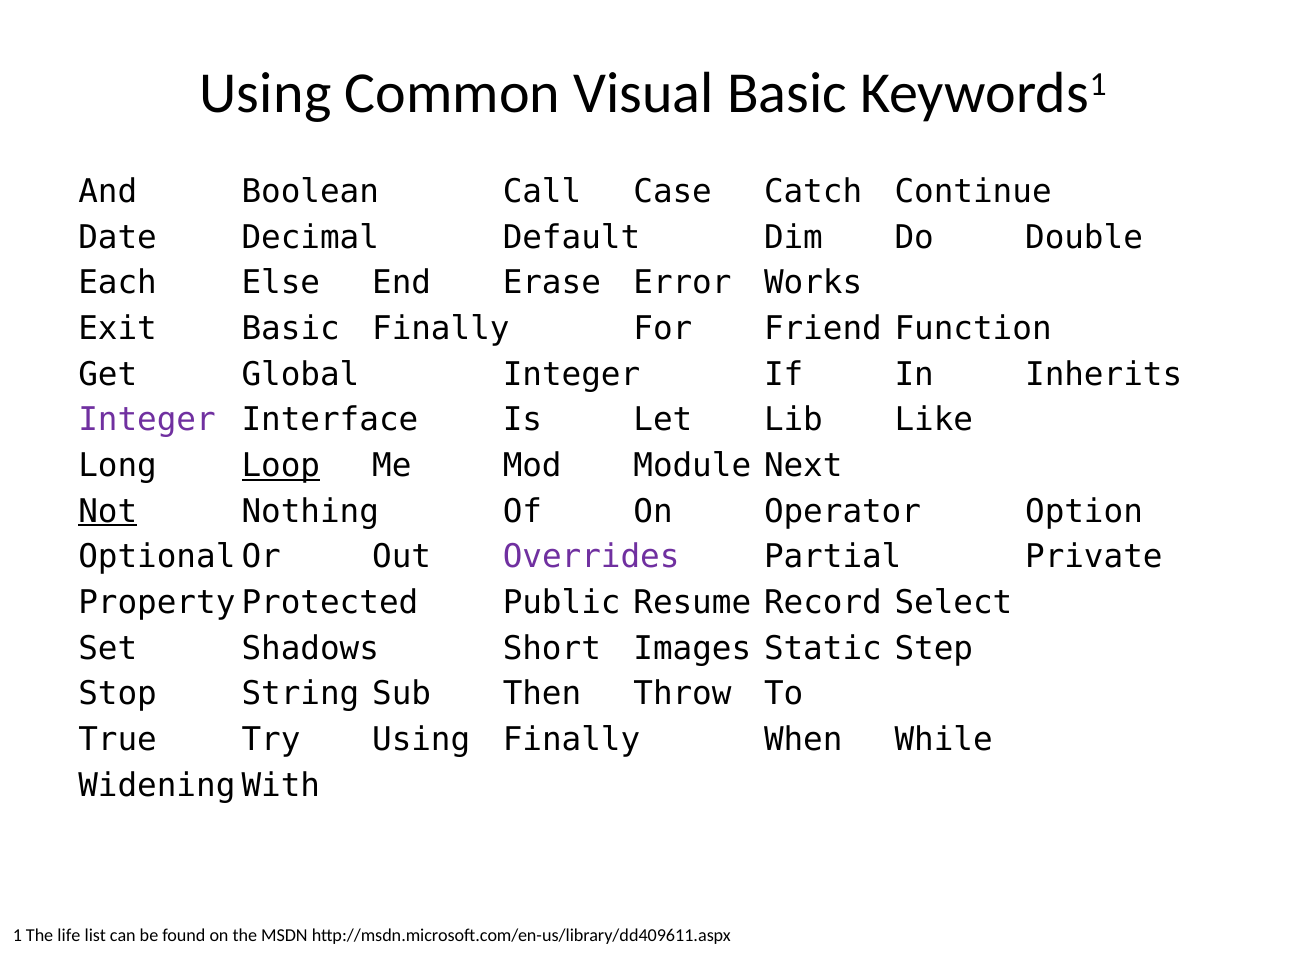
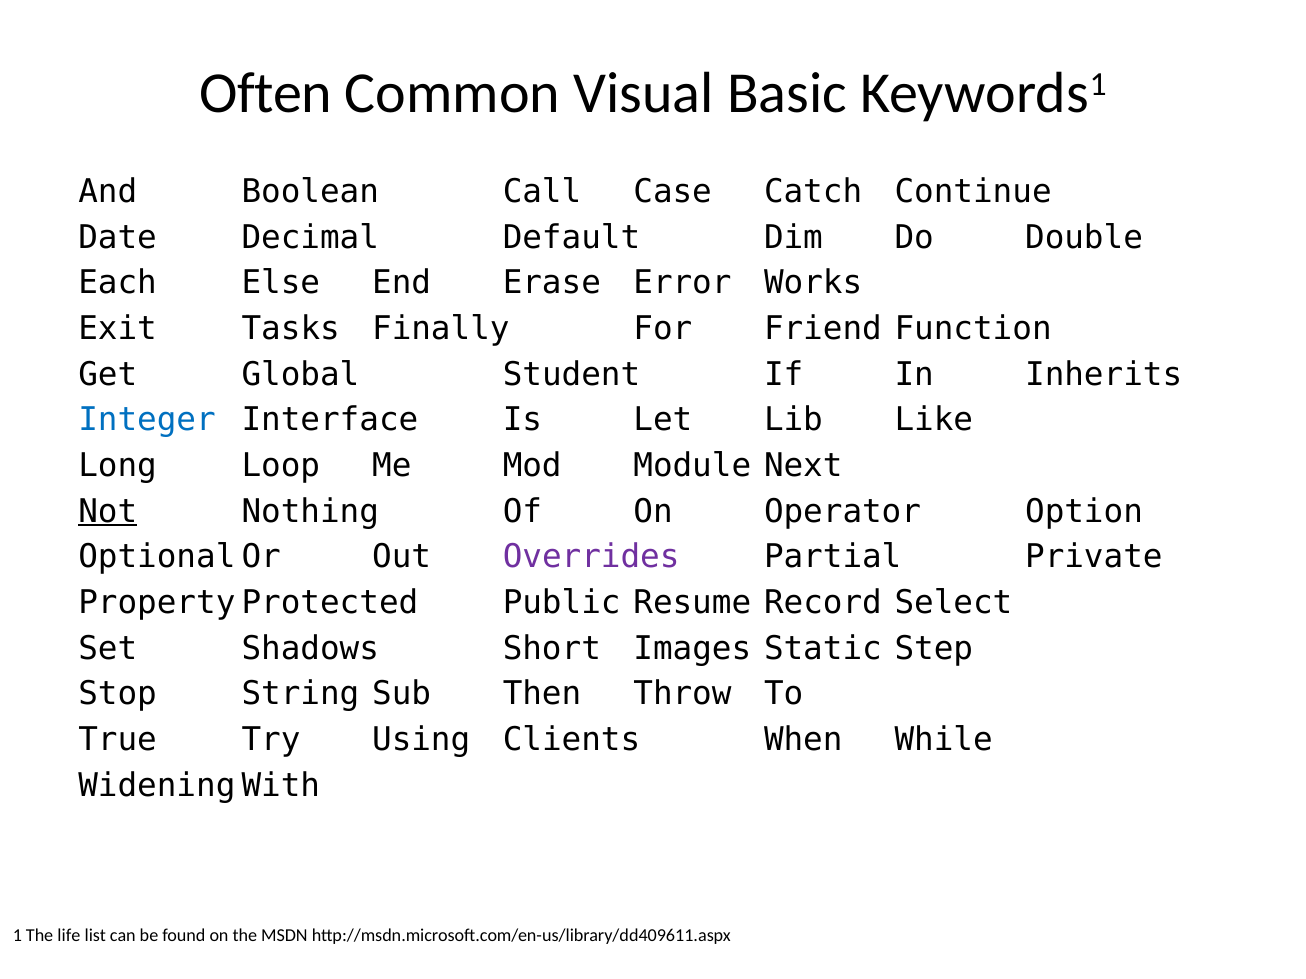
Using at (265, 93): Using -> Often
Exit Basic: Basic -> Tasks
Global Integer: Integer -> Student
Integer at (147, 420) colour: purple -> blue
Loop underline: present -> none
Using Finally: Finally -> Clients
